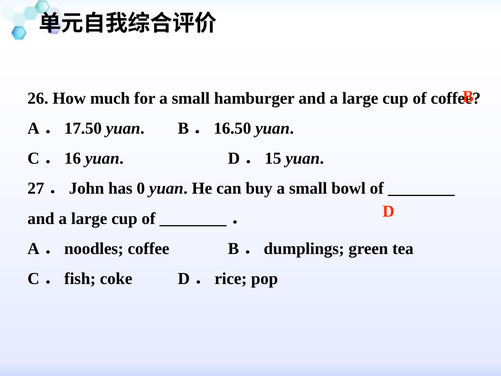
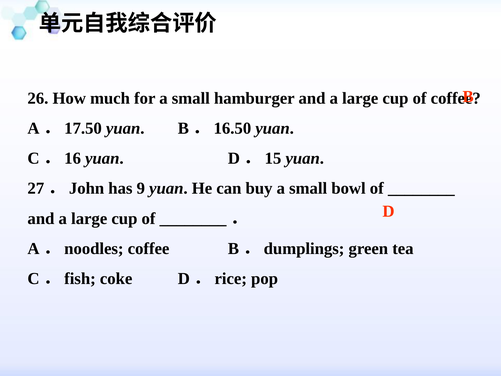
0: 0 -> 9
